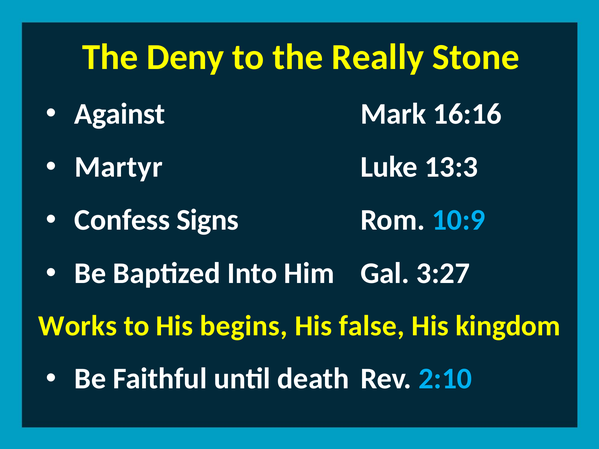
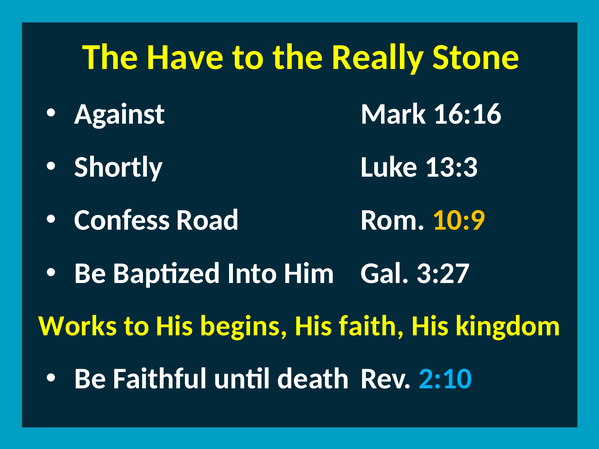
Deny: Deny -> Have
Martyr: Martyr -> Shortly
Signs: Signs -> Road
10:9 colour: light blue -> yellow
false: false -> faith
